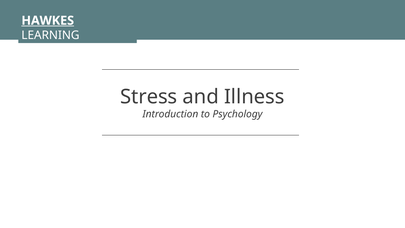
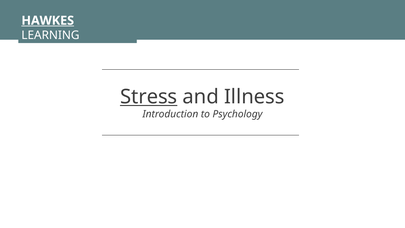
Stress underline: none -> present
